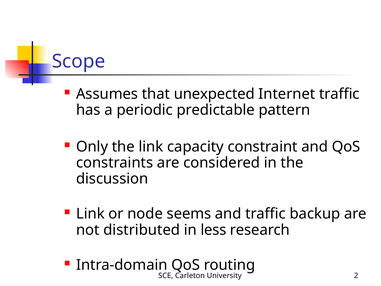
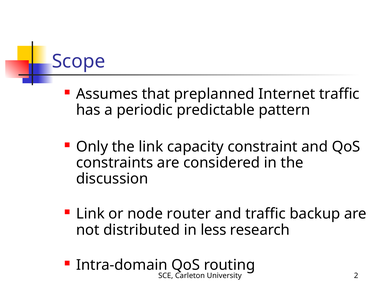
unexpected: unexpected -> preplanned
seems: seems -> router
